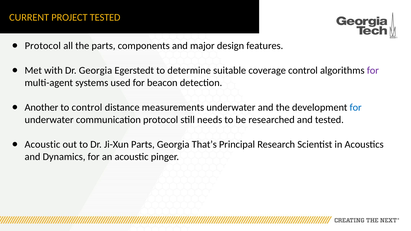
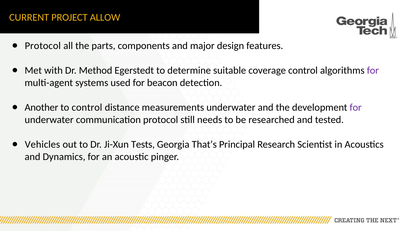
PROJECT TESTED: TESTED -> ALLOW
Dr Georgia: Georgia -> Method
for at (356, 107) colour: blue -> purple
Acoustic at (42, 144): Acoustic -> Vehicles
Ji-Xun Parts: Parts -> Tests
